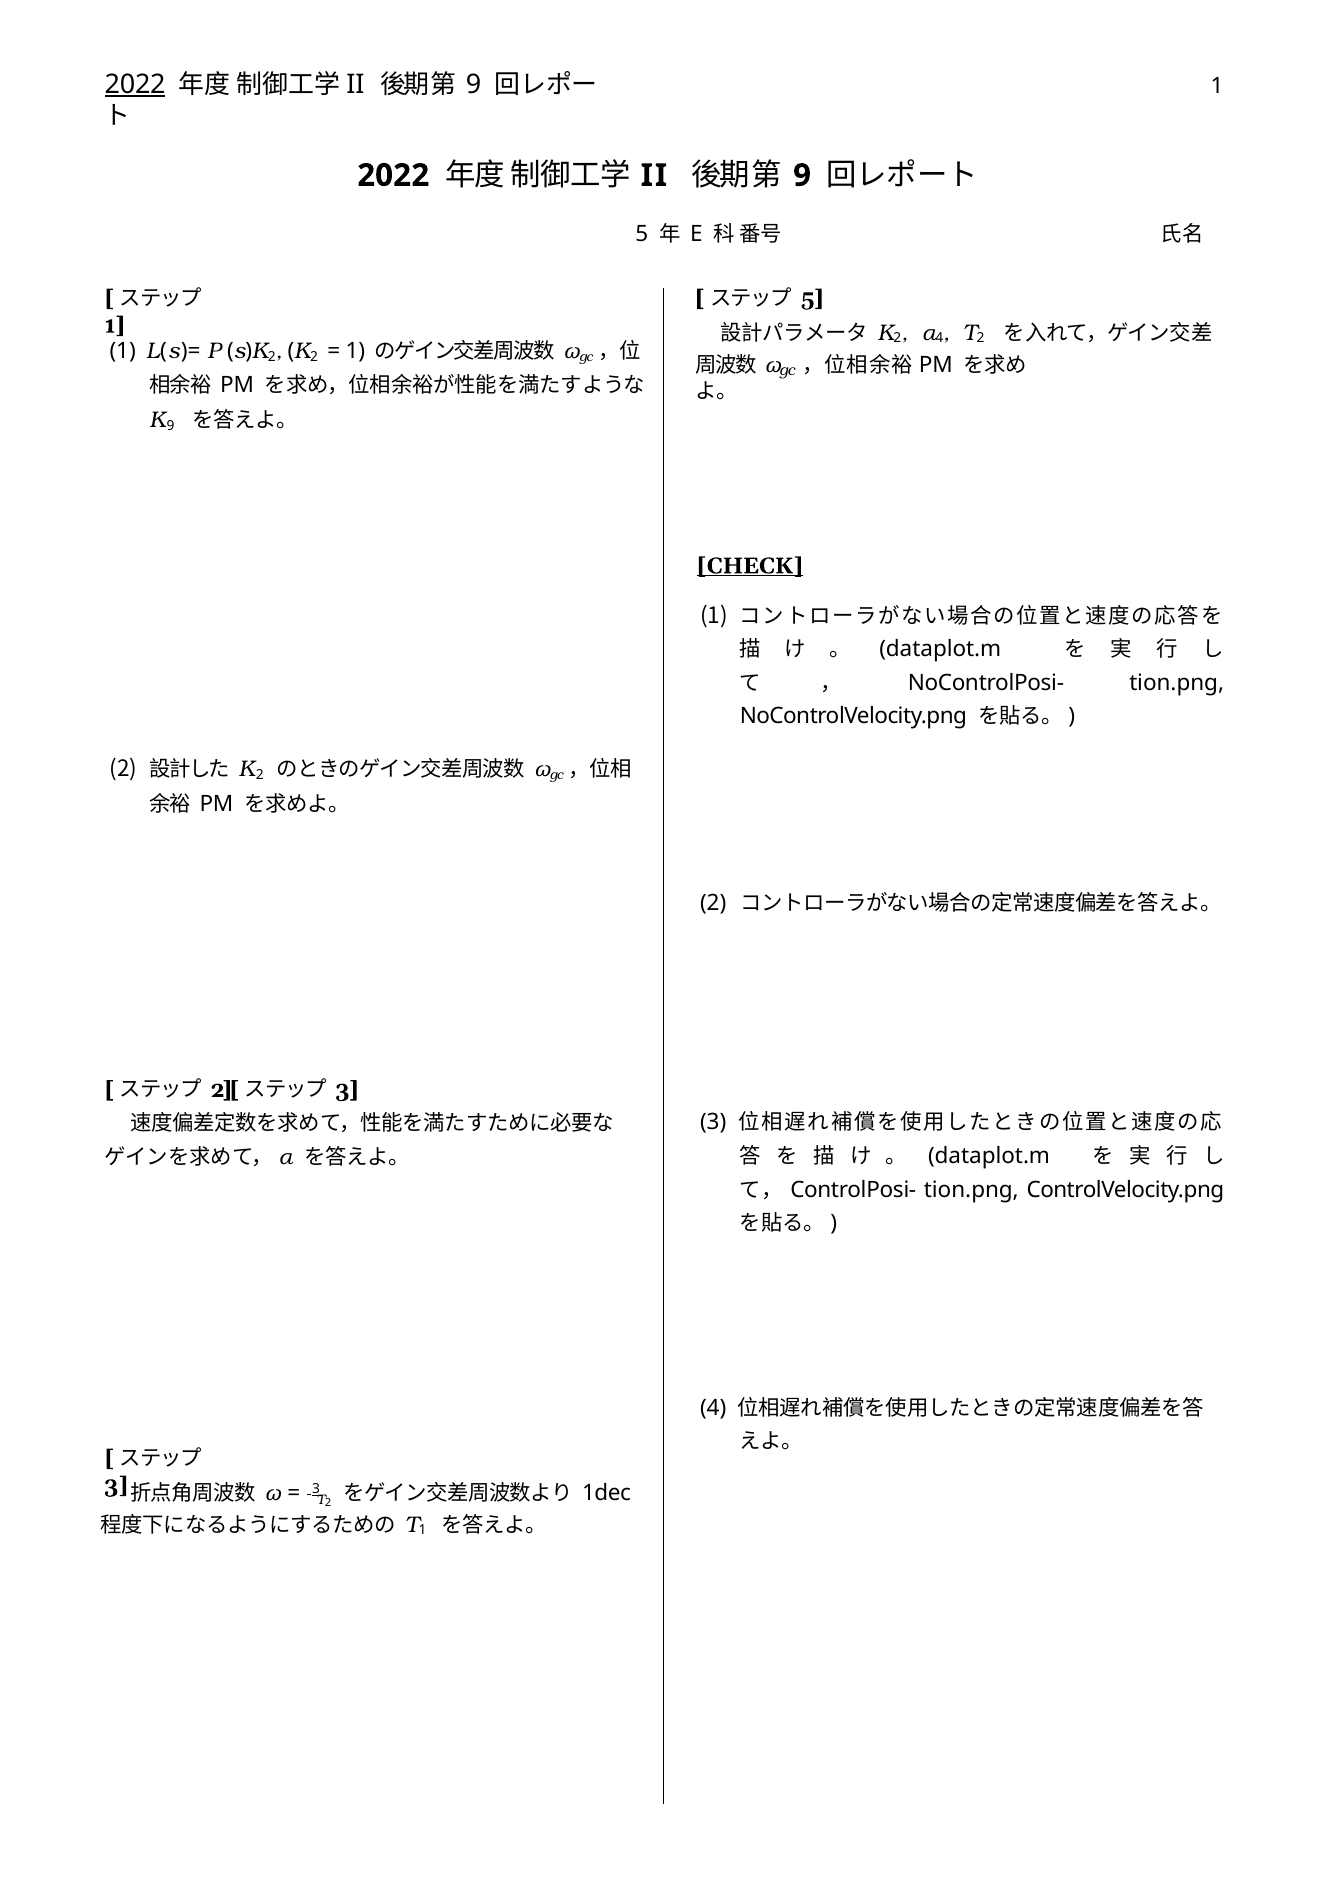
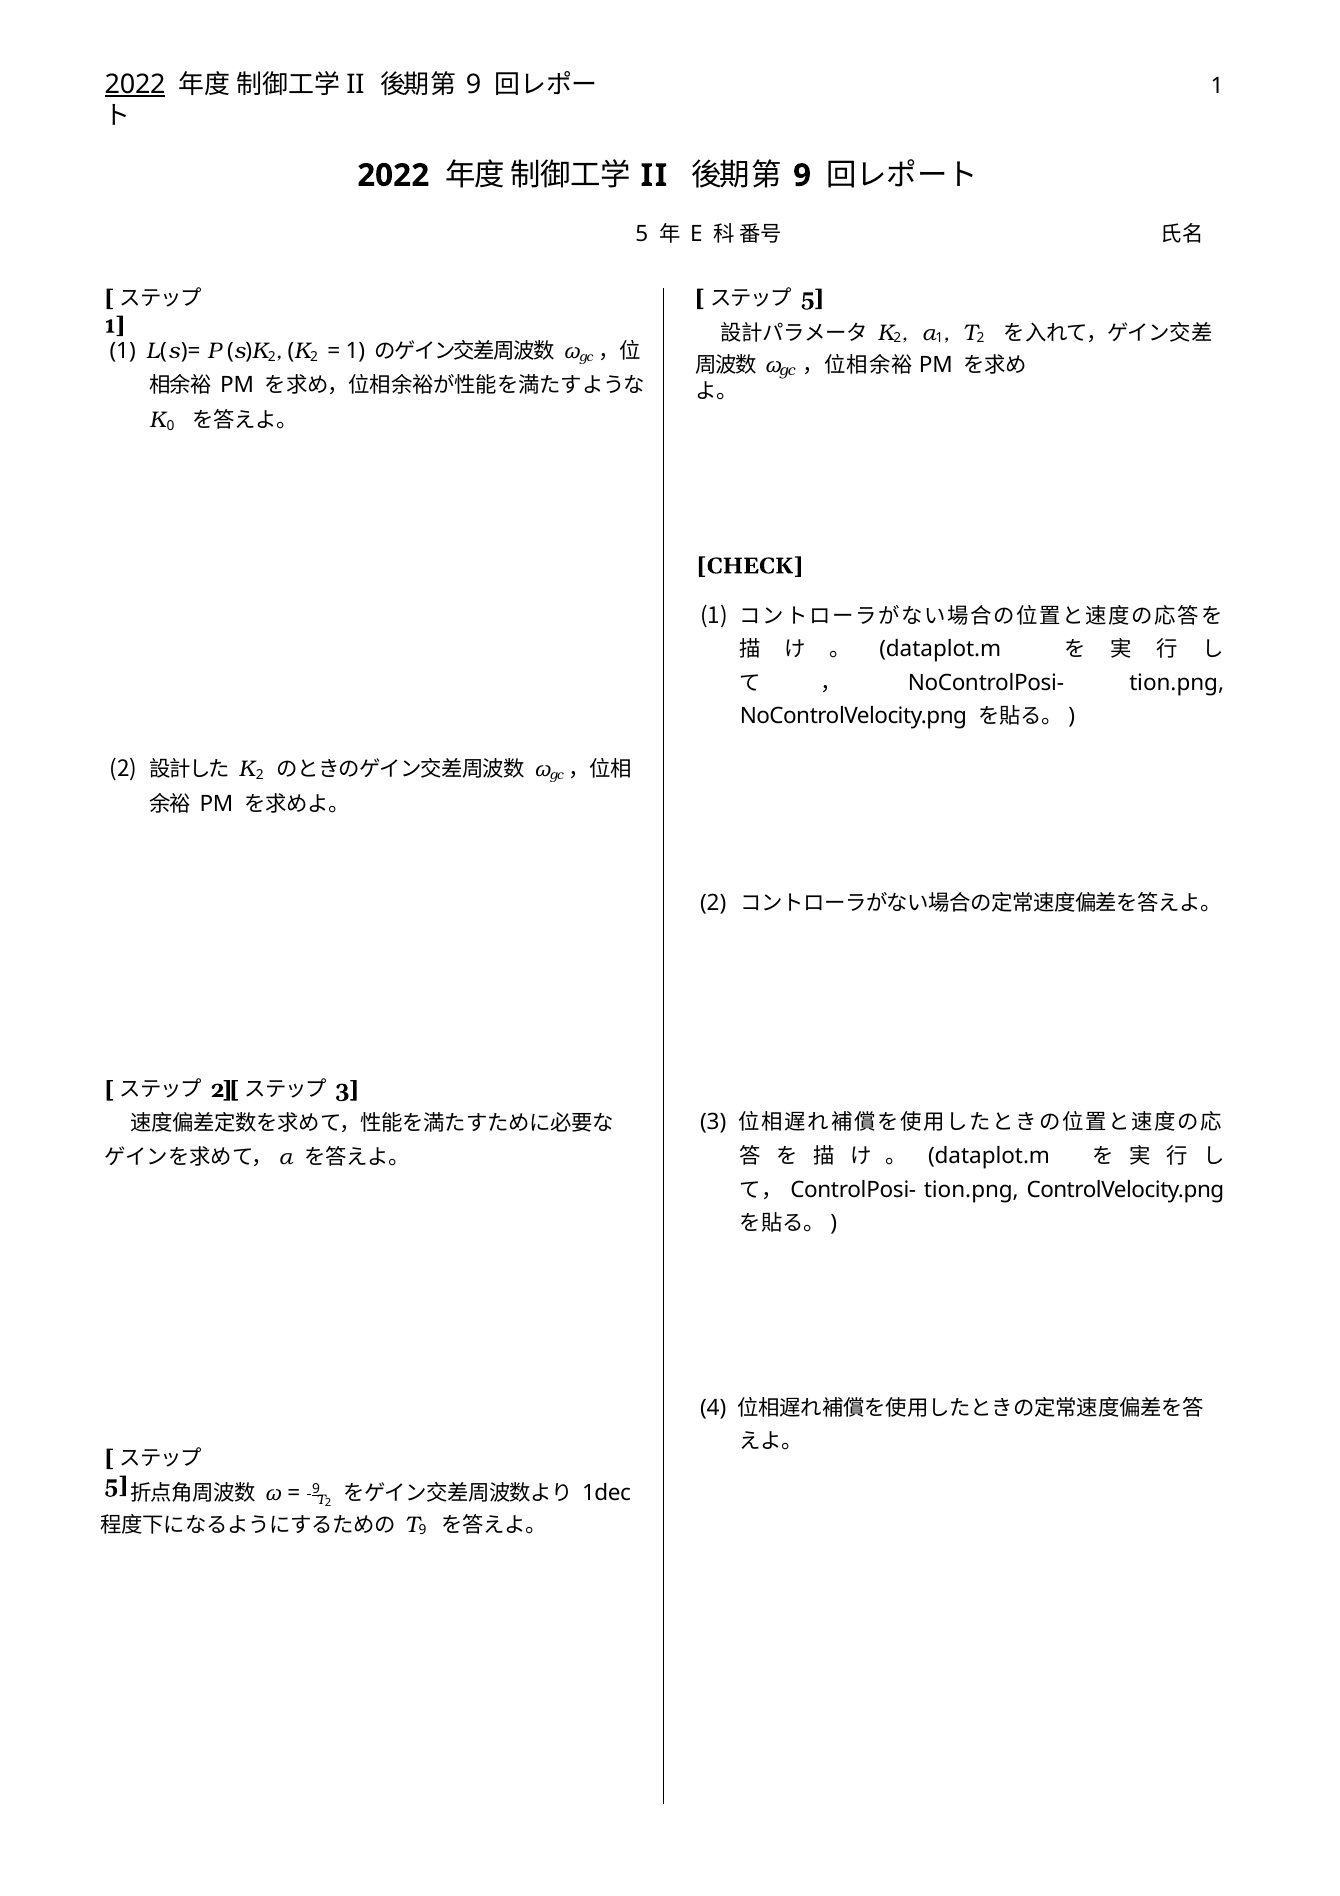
4 at (939, 338): 4 -> 1
9 at (171, 426): 9 -> 0
CHECK underline: present -> none
3 at (116, 1485): 3 -> 5
3 at (316, 1489): 3 -> 9
1 at (422, 1530): 1 -> 9
